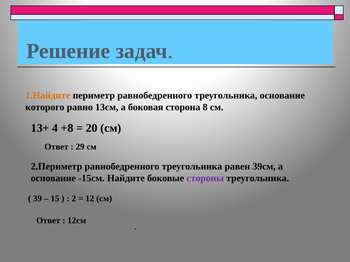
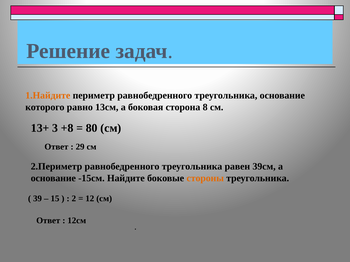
4: 4 -> 3
20: 20 -> 80
стороны colour: purple -> orange
